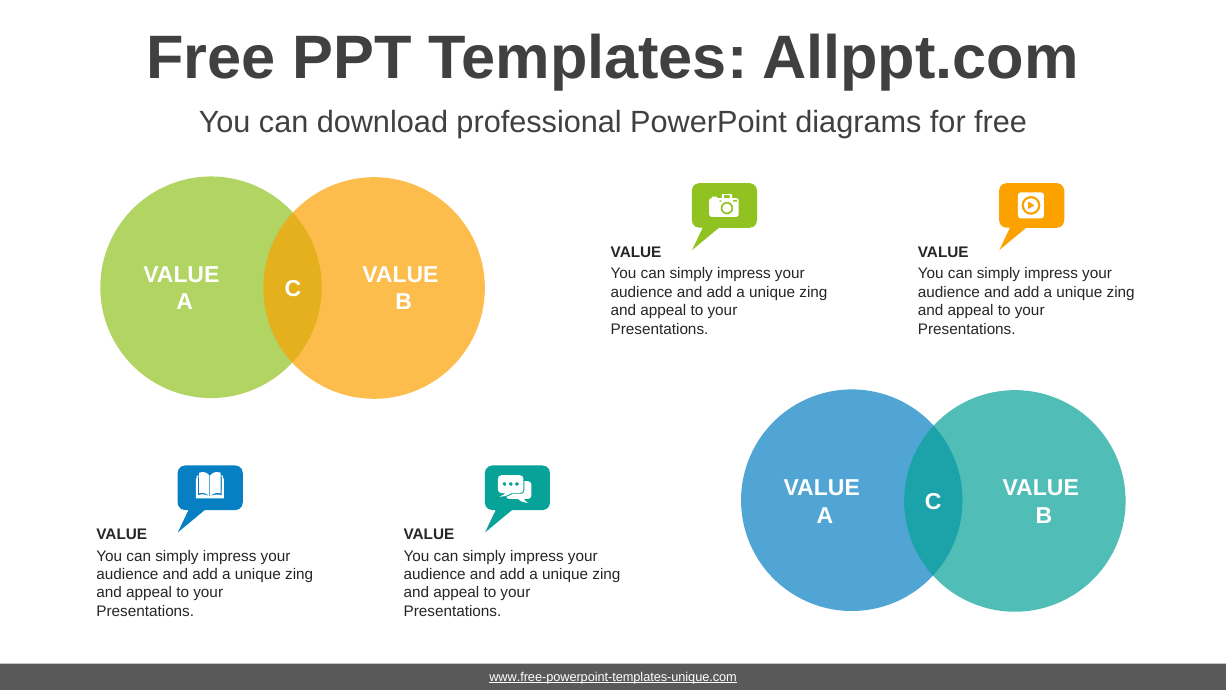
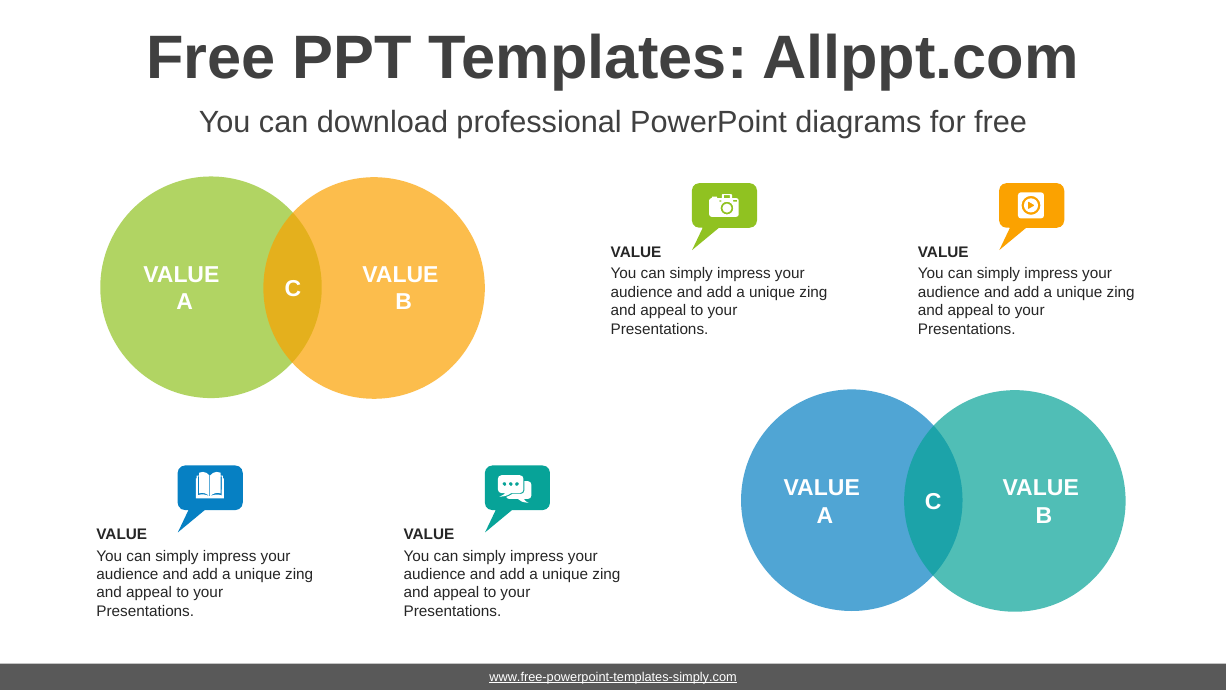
www.free-powerpoint-templates-unique.com: www.free-powerpoint-templates-unique.com -> www.free-powerpoint-templates-simply.com
